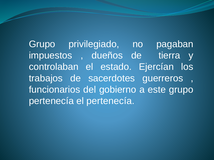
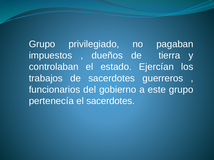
el pertenecía: pertenecía -> sacerdotes
